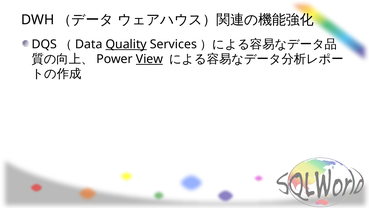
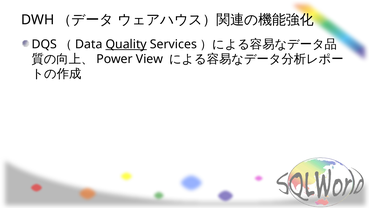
View underline: present -> none
